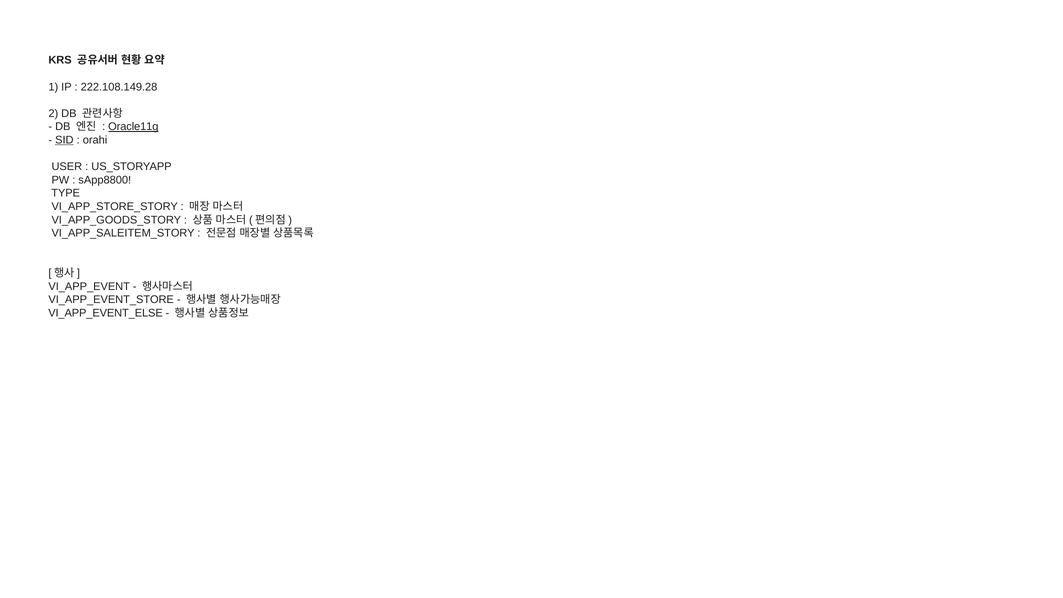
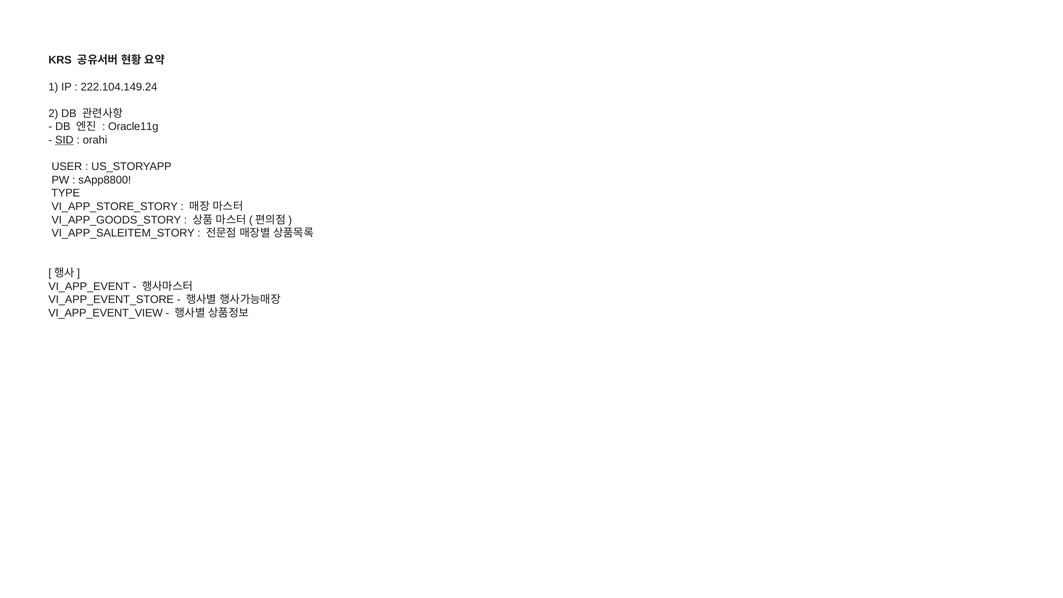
222.108.149.28: 222.108.149.28 -> 222.104.149.24
Oracle11g underline: present -> none
VI_APP_EVENT_ELSE: VI_APP_EVENT_ELSE -> VI_APP_EVENT_VIEW
